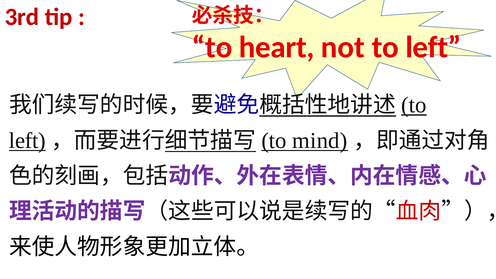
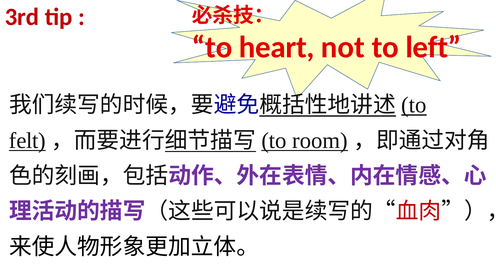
left at (27, 141): left -> felt
mind: mind -> room
